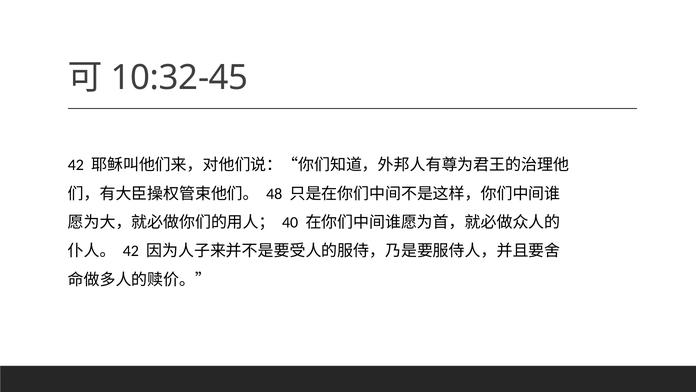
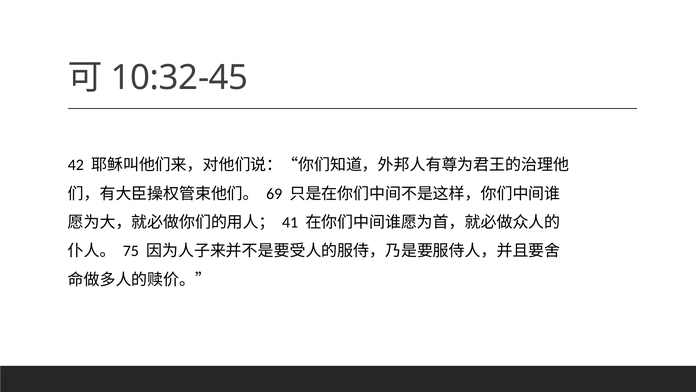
48: 48 -> 69
40: 40 -> 41
42 at (131, 251): 42 -> 75
